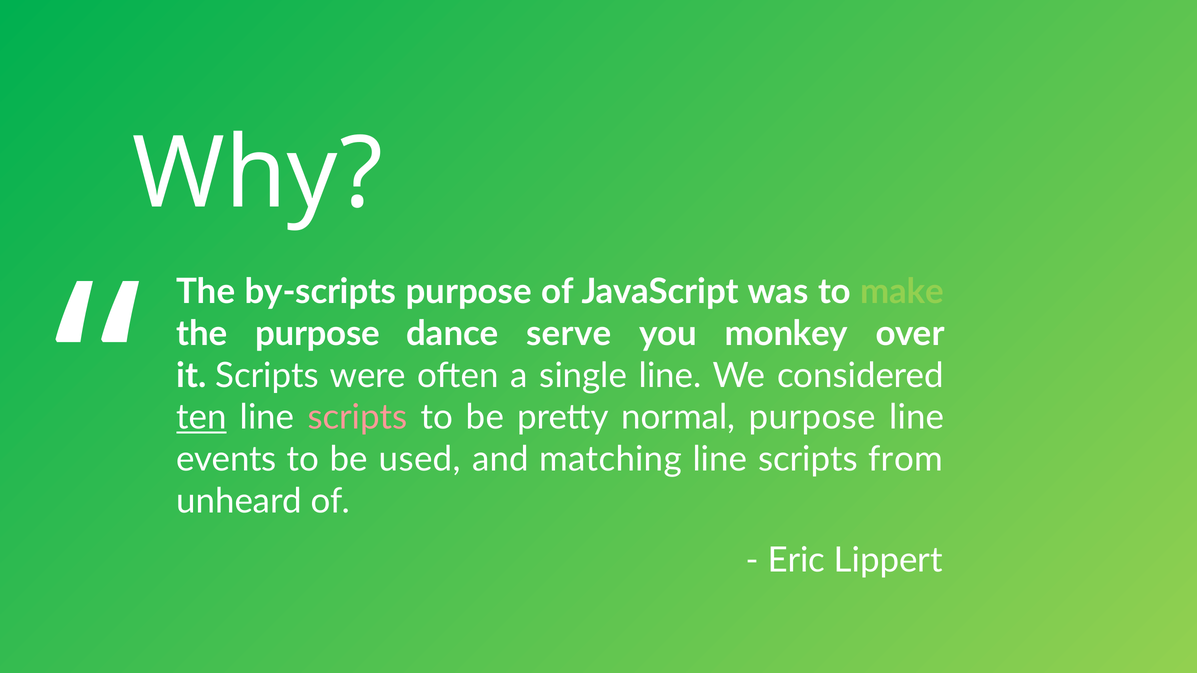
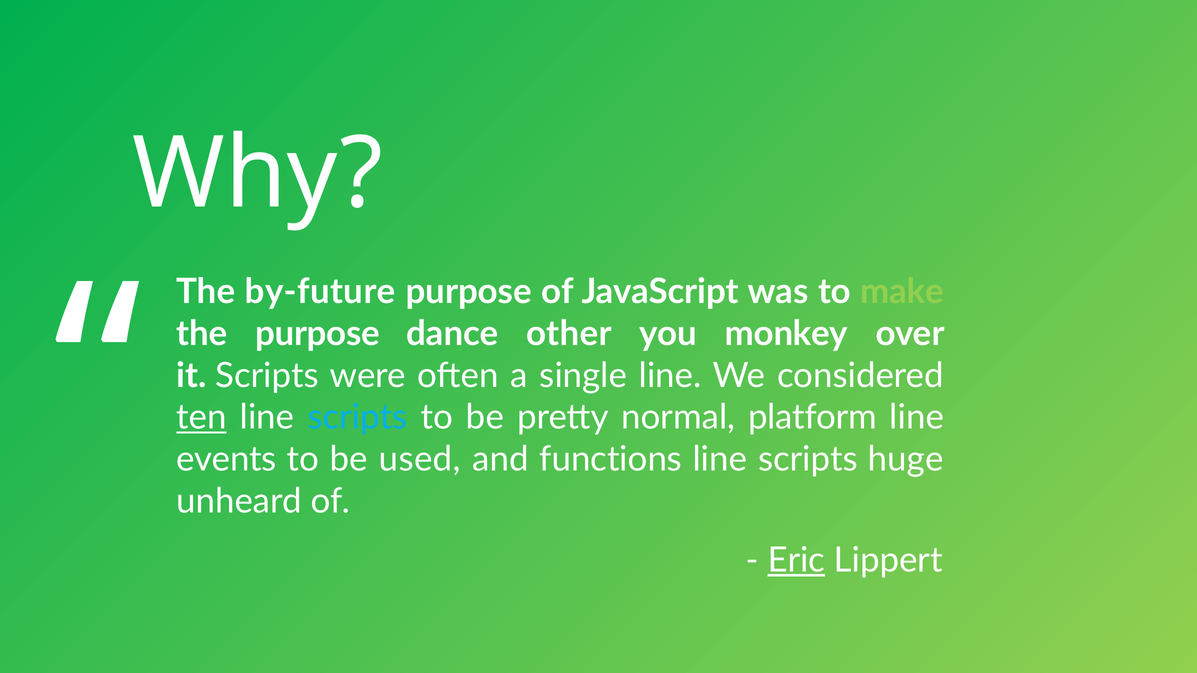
by-scripts: by-scripts -> by-future
serve: serve -> other
scripts at (357, 418) colour: pink -> light blue
normal purpose: purpose -> platform
matching: matching -> functions
from: from -> huge
Eric underline: none -> present
